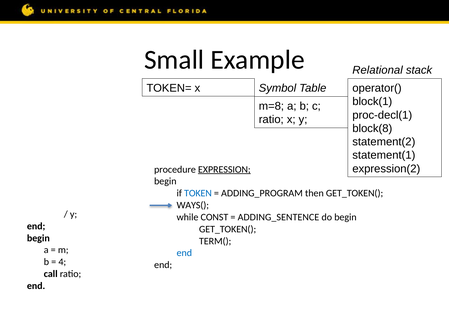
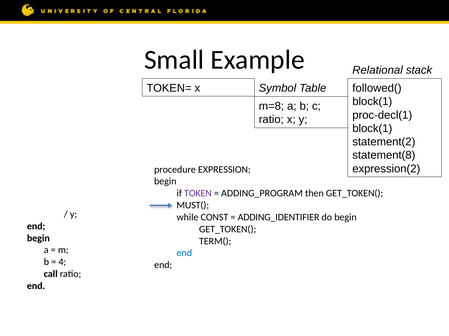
operator(: operator( -> followed(
block(8 at (372, 129): block(8 -> block(1
statement(1: statement(1 -> statement(8
EXPRESSION underline: present -> none
TOKEN colour: blue -> purple
WAYS(: WAYS( -> MUST(
ADDING_SENTENCE: ADDING_SENTENCE -> ADDING_IDENTIFIER
